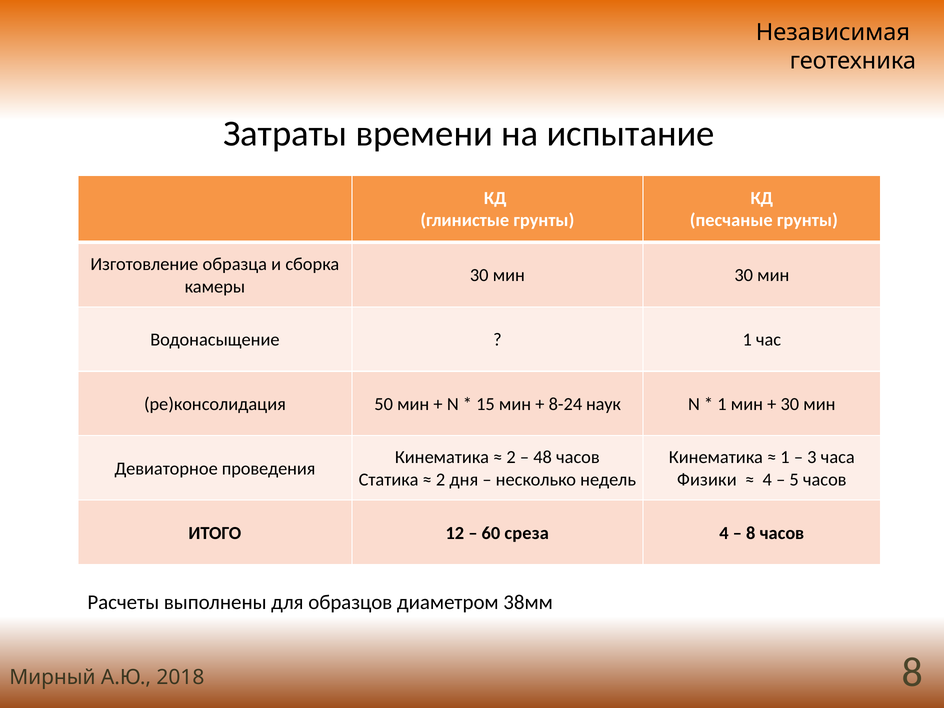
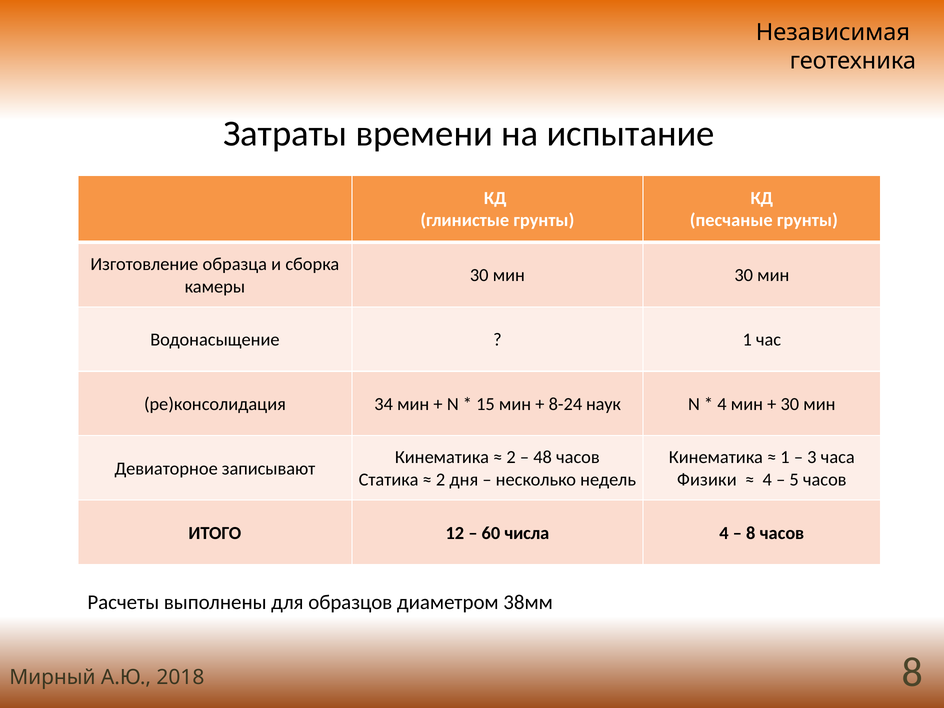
50: 50 -> 34
1 at (722, 404): 1 -> 4
проведения: проведения -> записывают
среза: среза -> числа
